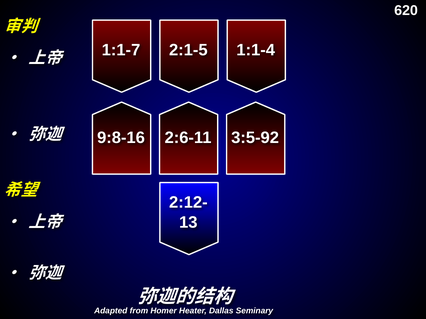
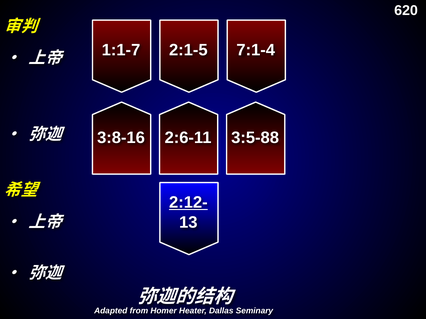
1:1-4: 1:1-4 -> 7:1-4
9:8-16: 9:8-16 -> 3:8-16
3:5-92: 3:5-92 -> 3:5-88
2:12- underline: none -> present
